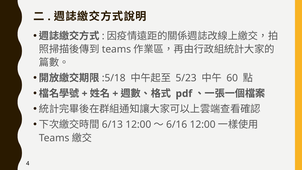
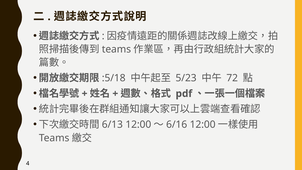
60: 60 -> 72
